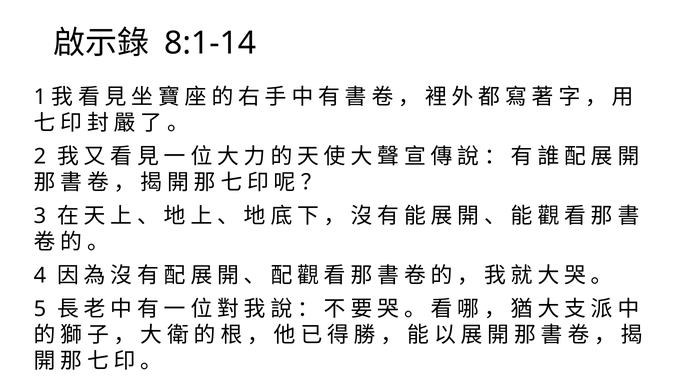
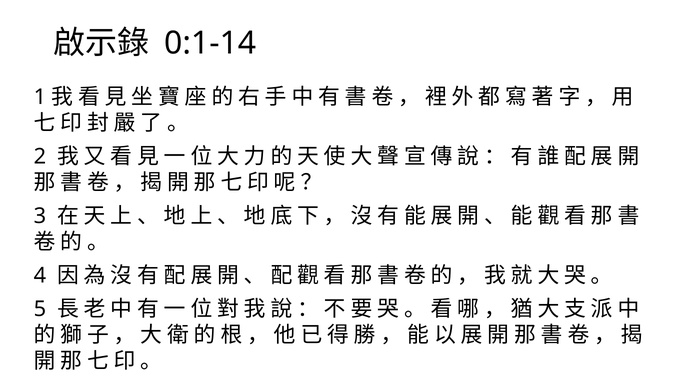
8:1-14: 8:1-14 -> 0:1-14
